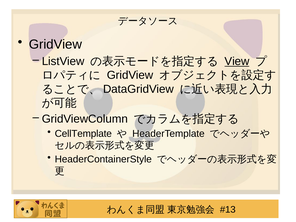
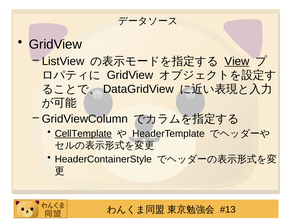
CellTemplate underline: none -> present
